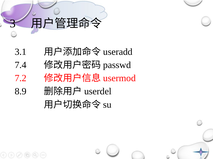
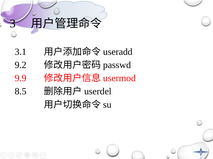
7.4: 7.4 -> 9.2
7.2: 7.2 -> 9.9
8.9: 8.9 -> 8.5
